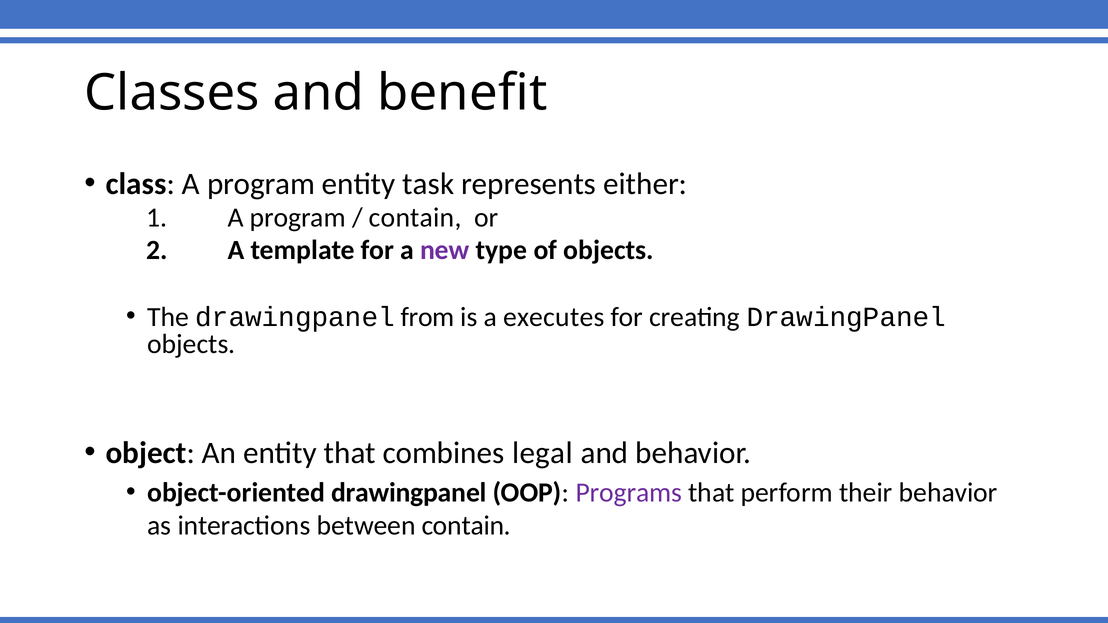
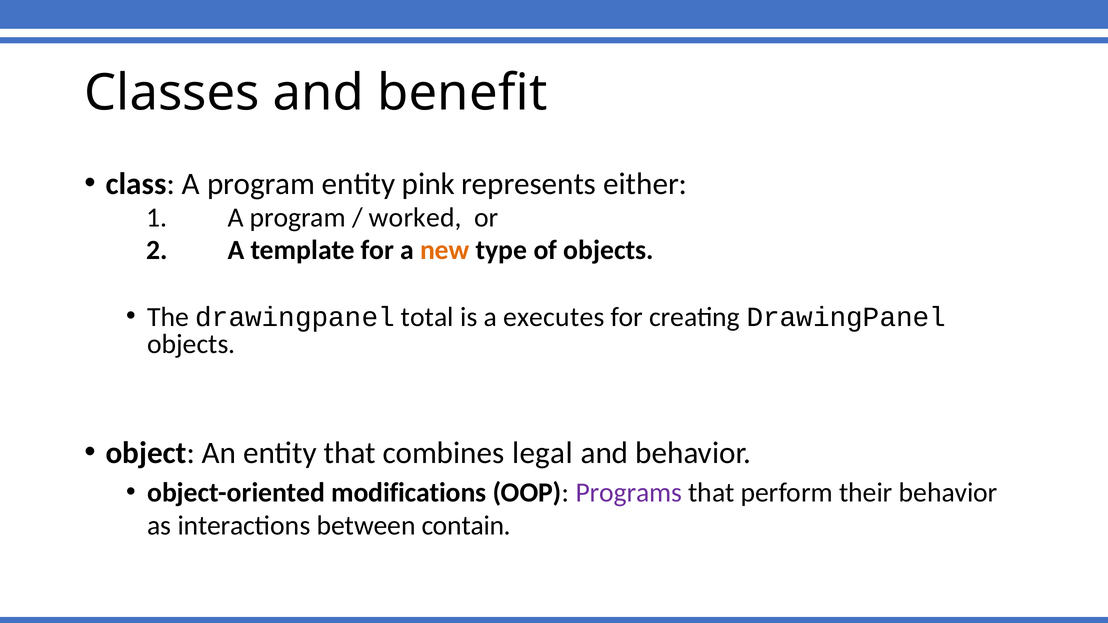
task: task -> pink
contain at (415, 218): contain -> worked
new colour: purple -> orange
from: from -> total
object-oriented drawingpanel: drawingpanel -> modifications
